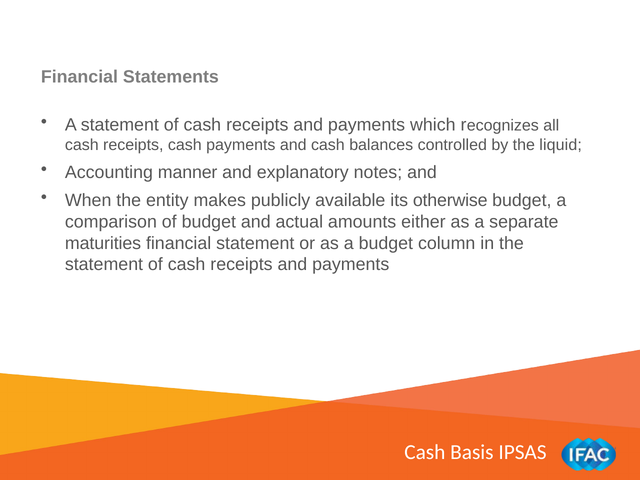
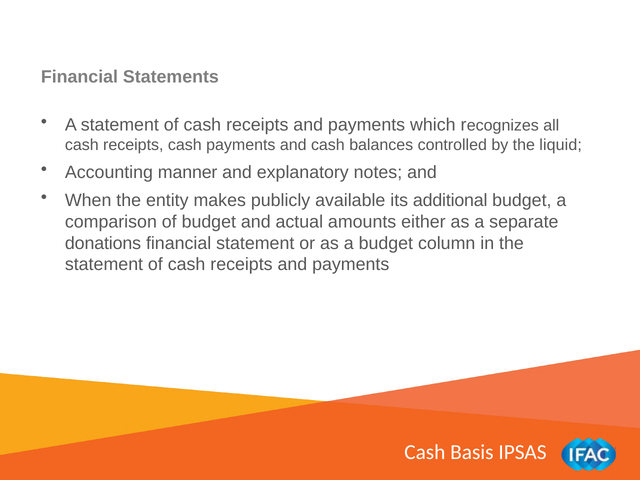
otherwise: otherwise -> additional
maturities: maturities -> donations
